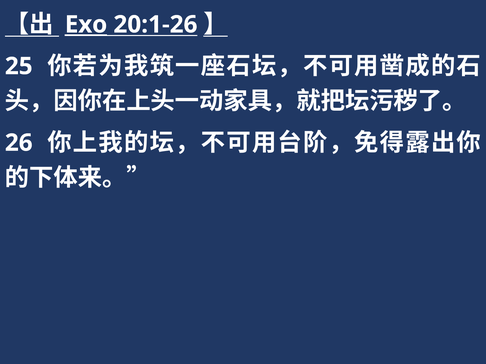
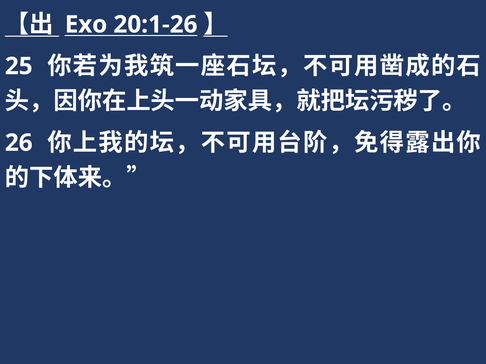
Exo underline: present -> none
